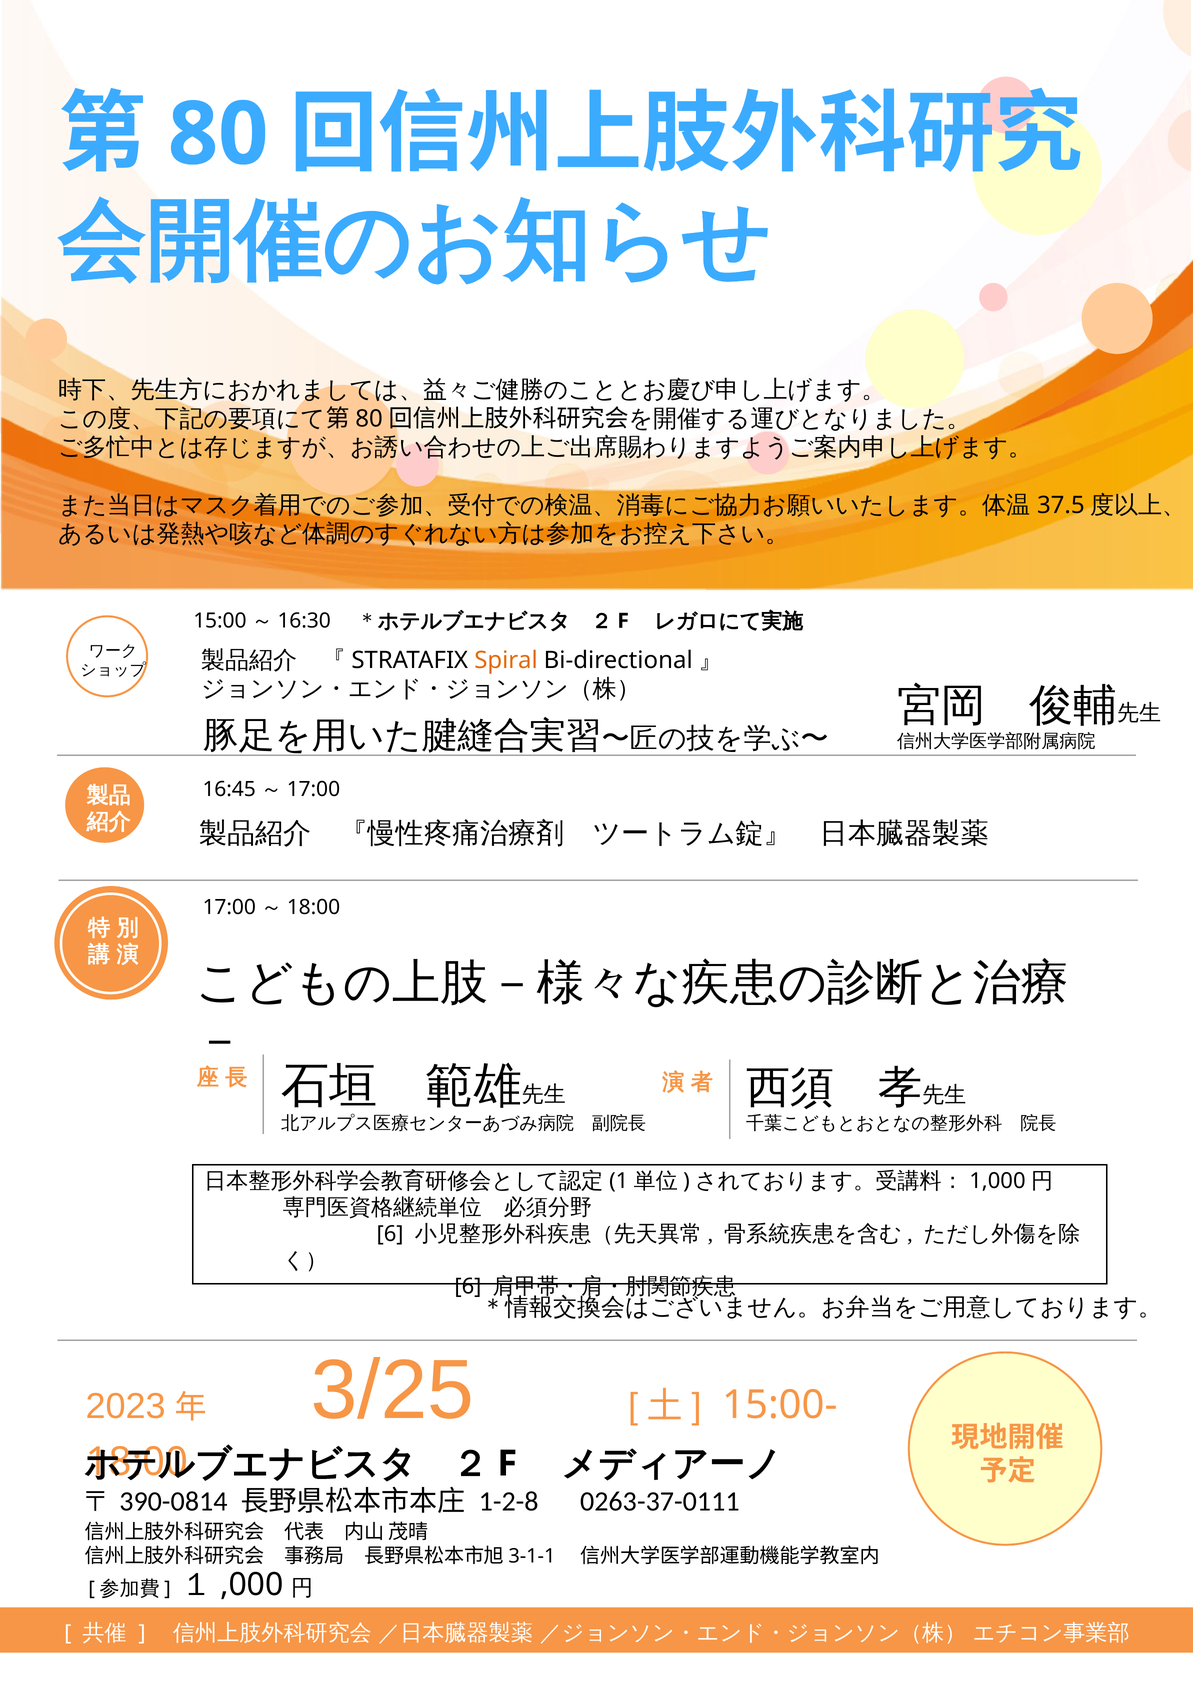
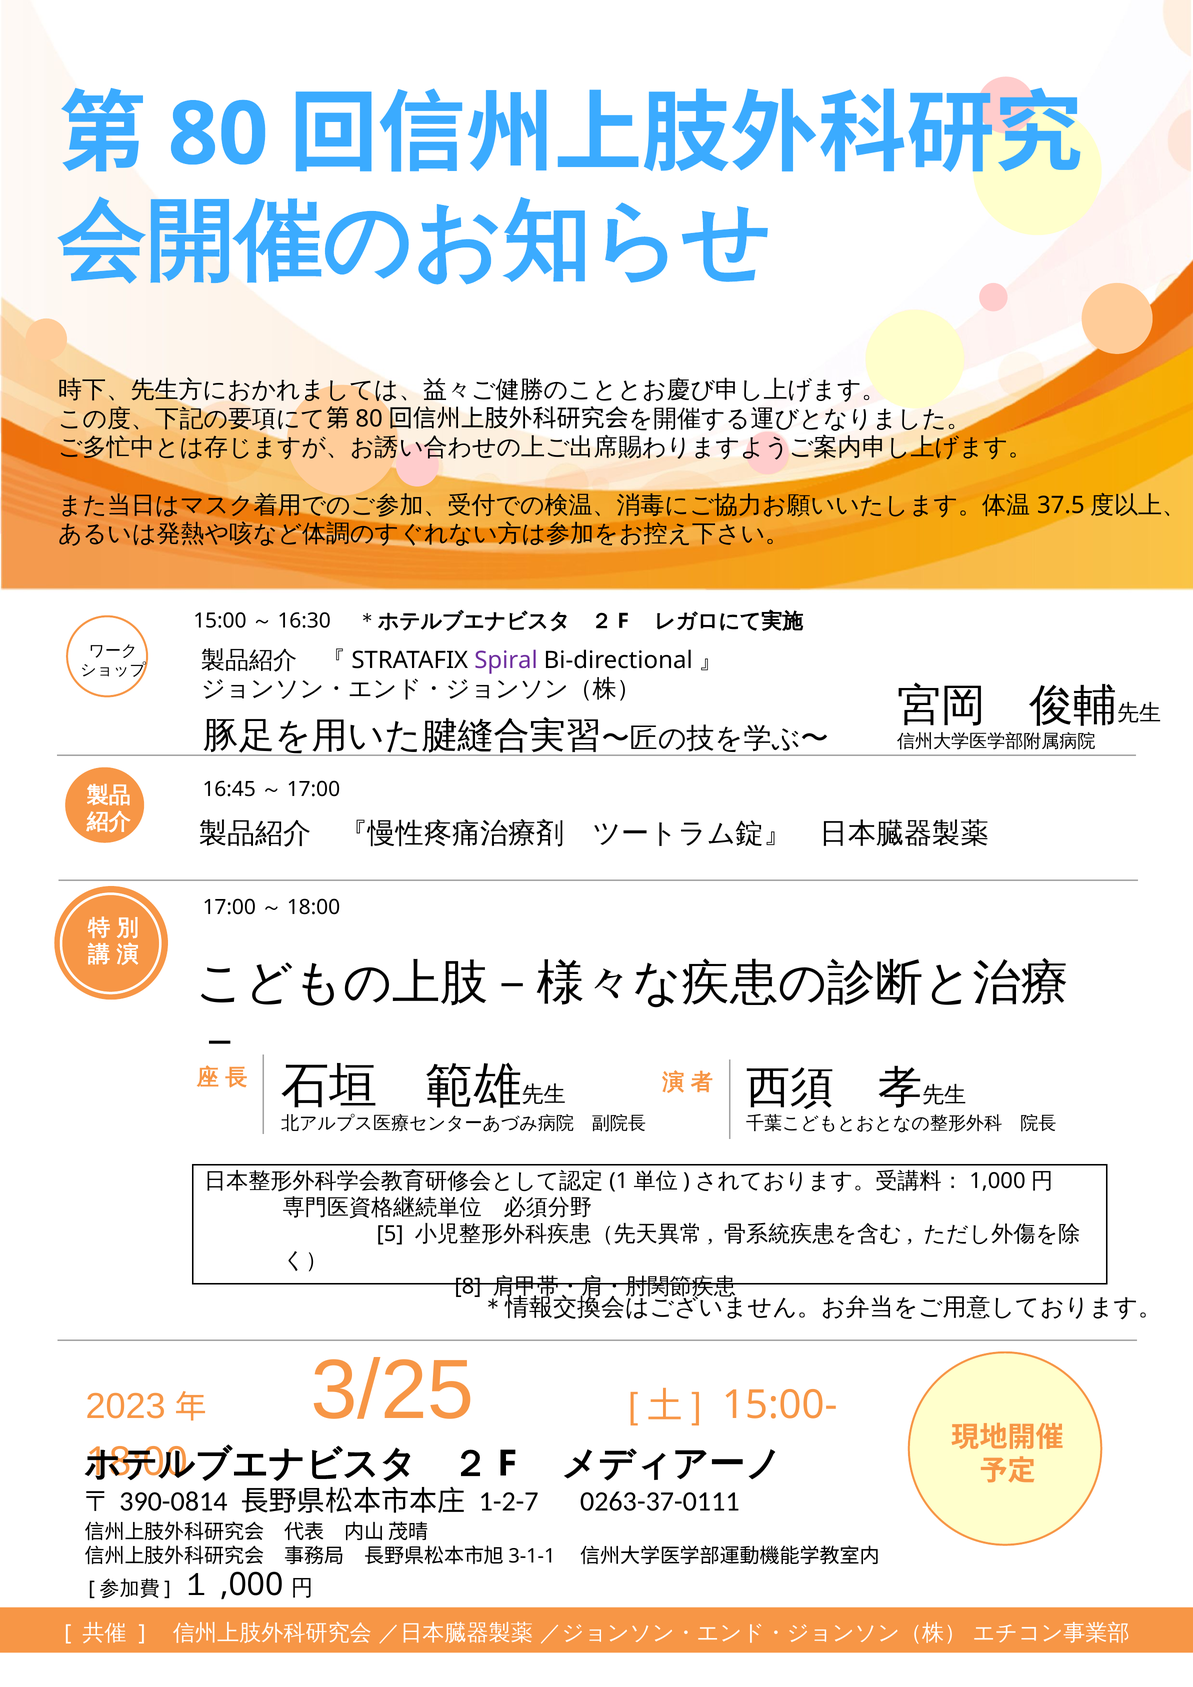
Spiral colour: orange -> purple
6 at (390, 1234): 6 -> 5
6 at (468, 1287): 6 -> 8
1-2-8: 1-2-8 -> 1-2-7
